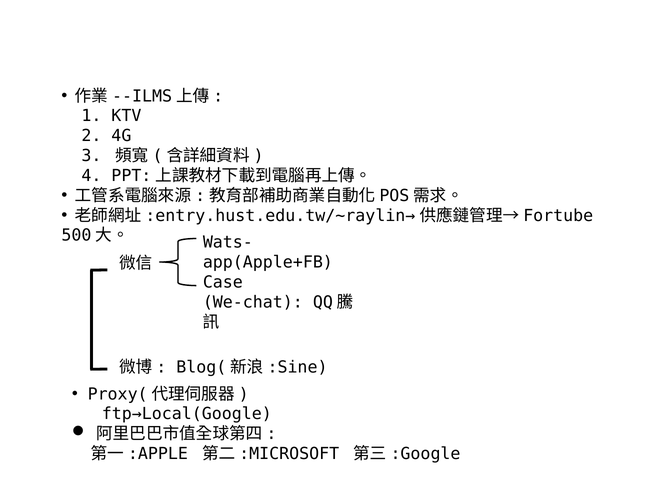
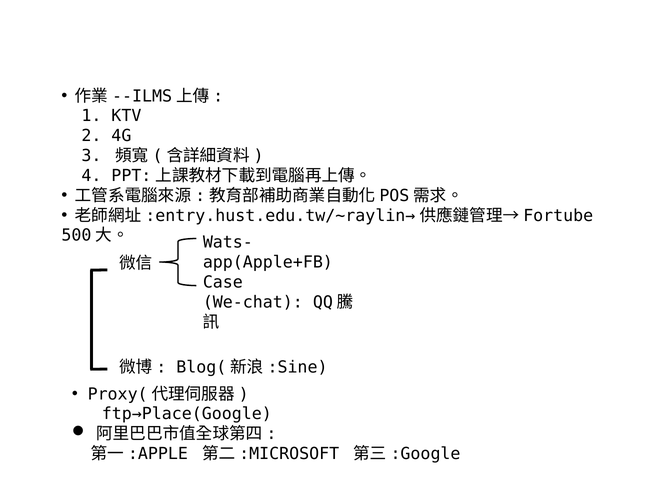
ftp→Local(Google: ftp→Local(Google -> ftp→Place(Google
